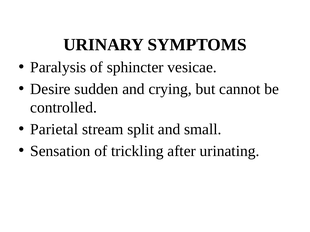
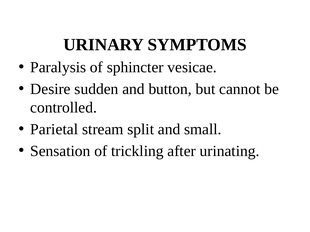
crying: crying -> button
